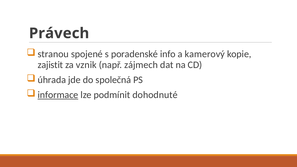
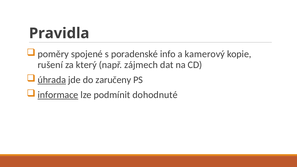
Právech: Právech -> Pravidla
stranou: stranou -> poměry
zajistit: zajistit -> rušení
vznik: vznik -> který
úhrada underline: none -> present
společná: společná -> zaručeny
